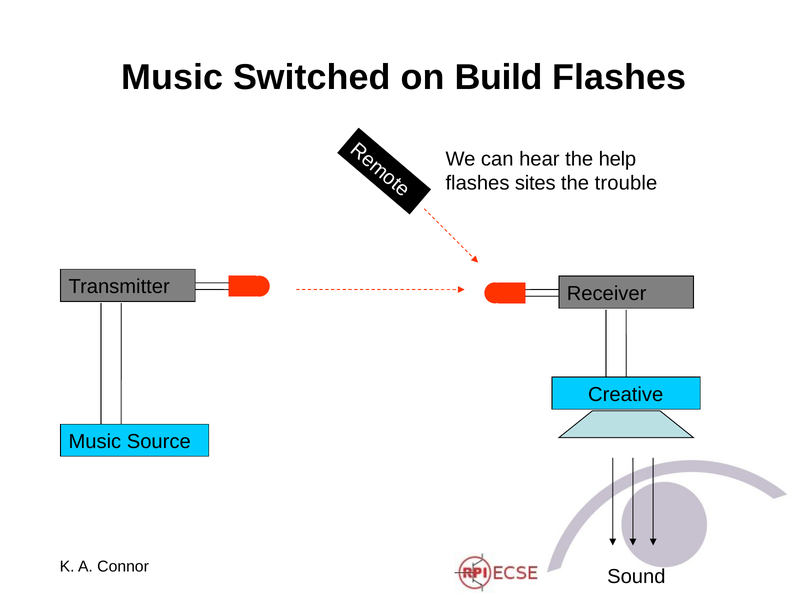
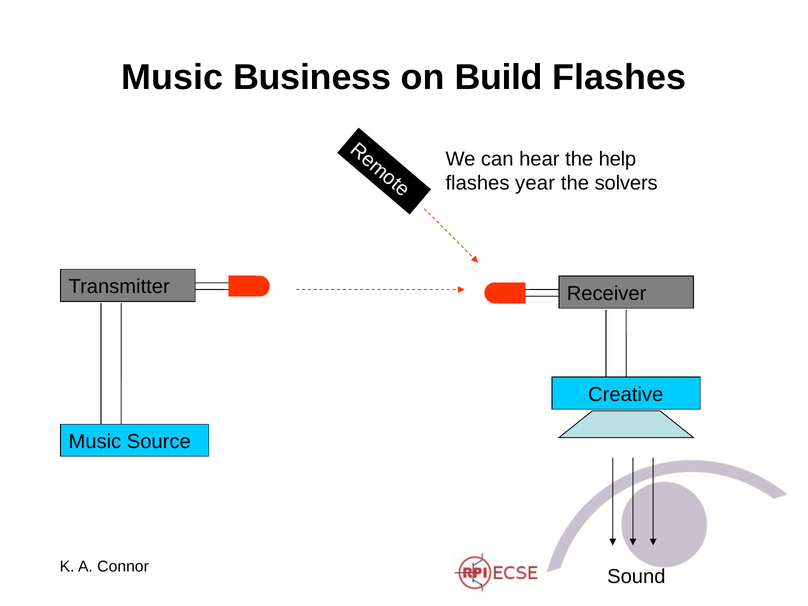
Switched: Switched -> Business
sites: sites -> year
trouble: trouble -> solvers
